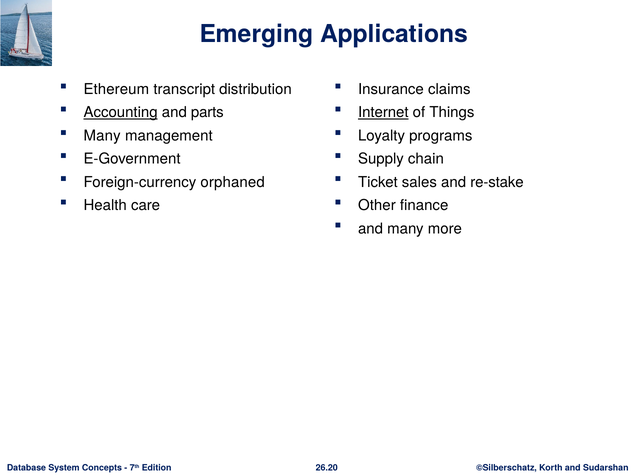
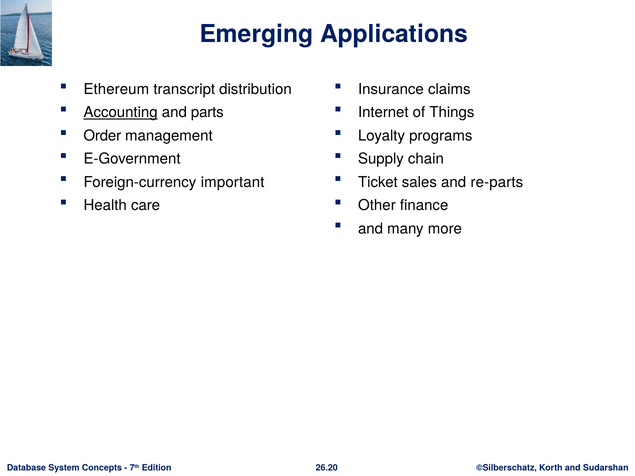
Internet underline: present -> none
Many at (102, 136): Many -> Order
orphaned: orphaned -> important
re-stake: re-stake -> re-parts
